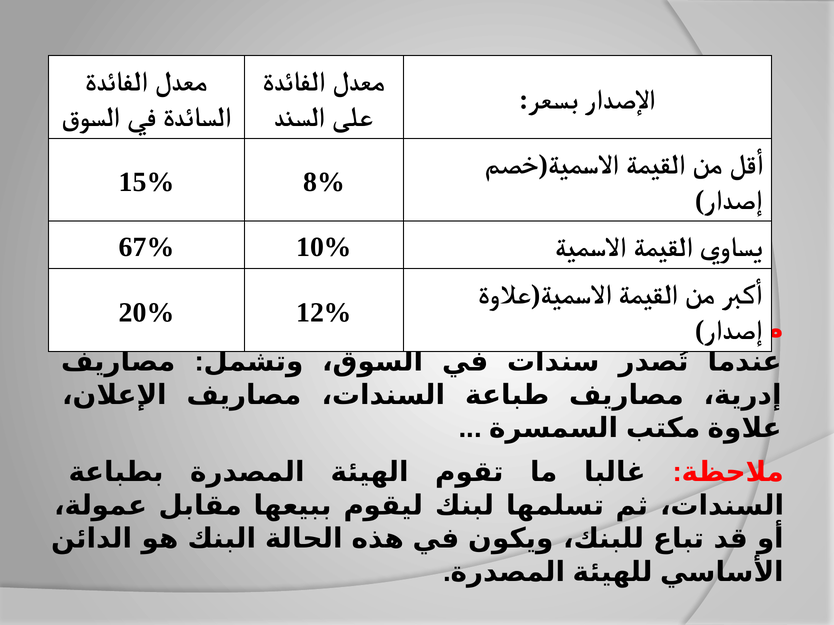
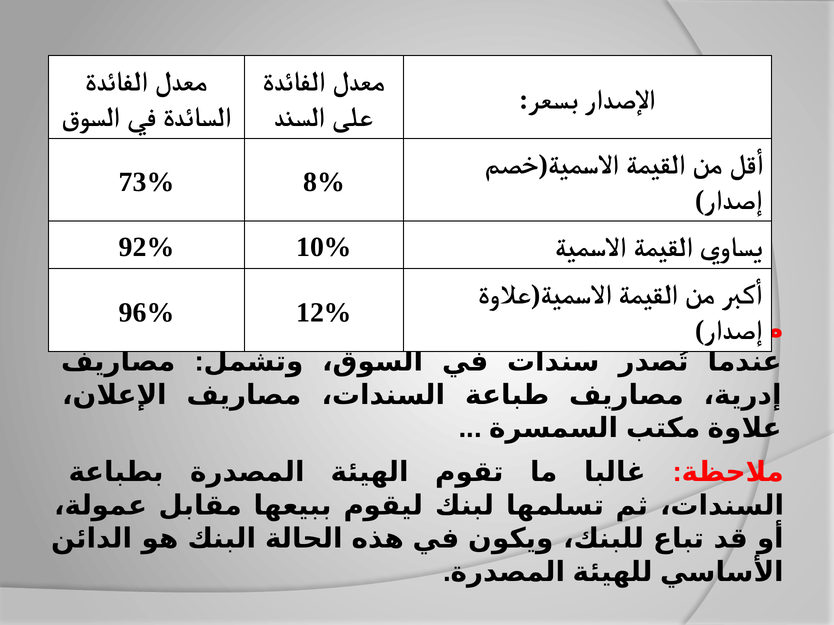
15%: 15% -> 73%
67%: 67% -> 92%
20%: 20% -> 96%
